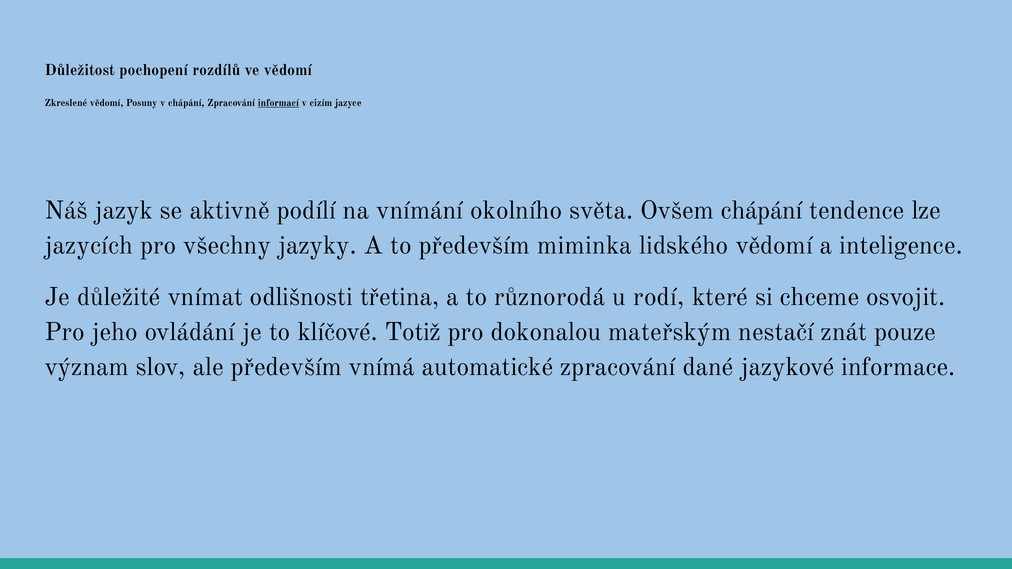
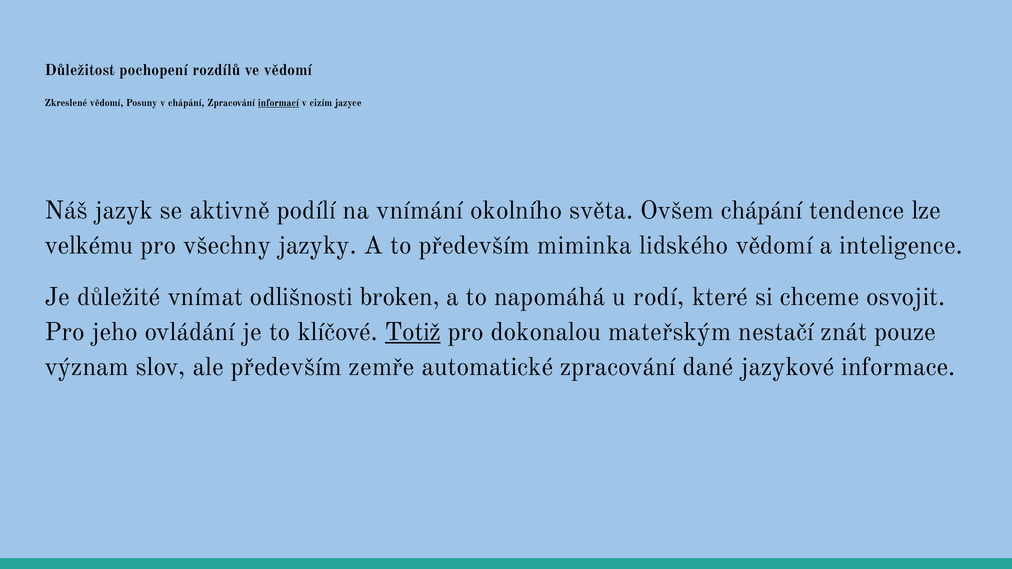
jazycích: jazycích -> velkému
třetina: třetina -> broken
různorodá: různorodá -> napomáhá
Totiž underline: none -> present
vnímá: vnímá -> zemře
